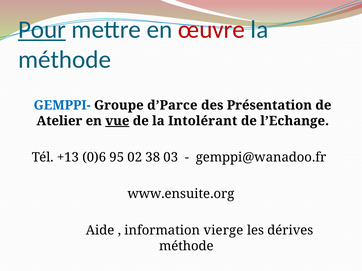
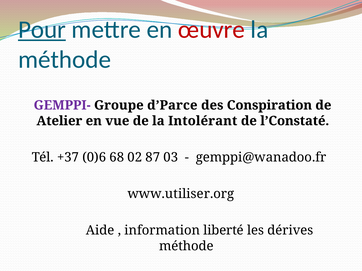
GEMPPI- colour: blue -> purple
Présentation: Présentation -> Conspiration
vue underline: present -> none
l’Echange: l’Echange -> l’Constaté
+13: +13 -> +37
95: 95 -> 68
38: 38 -> 87
www.ensuite.org: www.ensuite.org -> www.utiliser.org
vierge: vierge -> liberté
